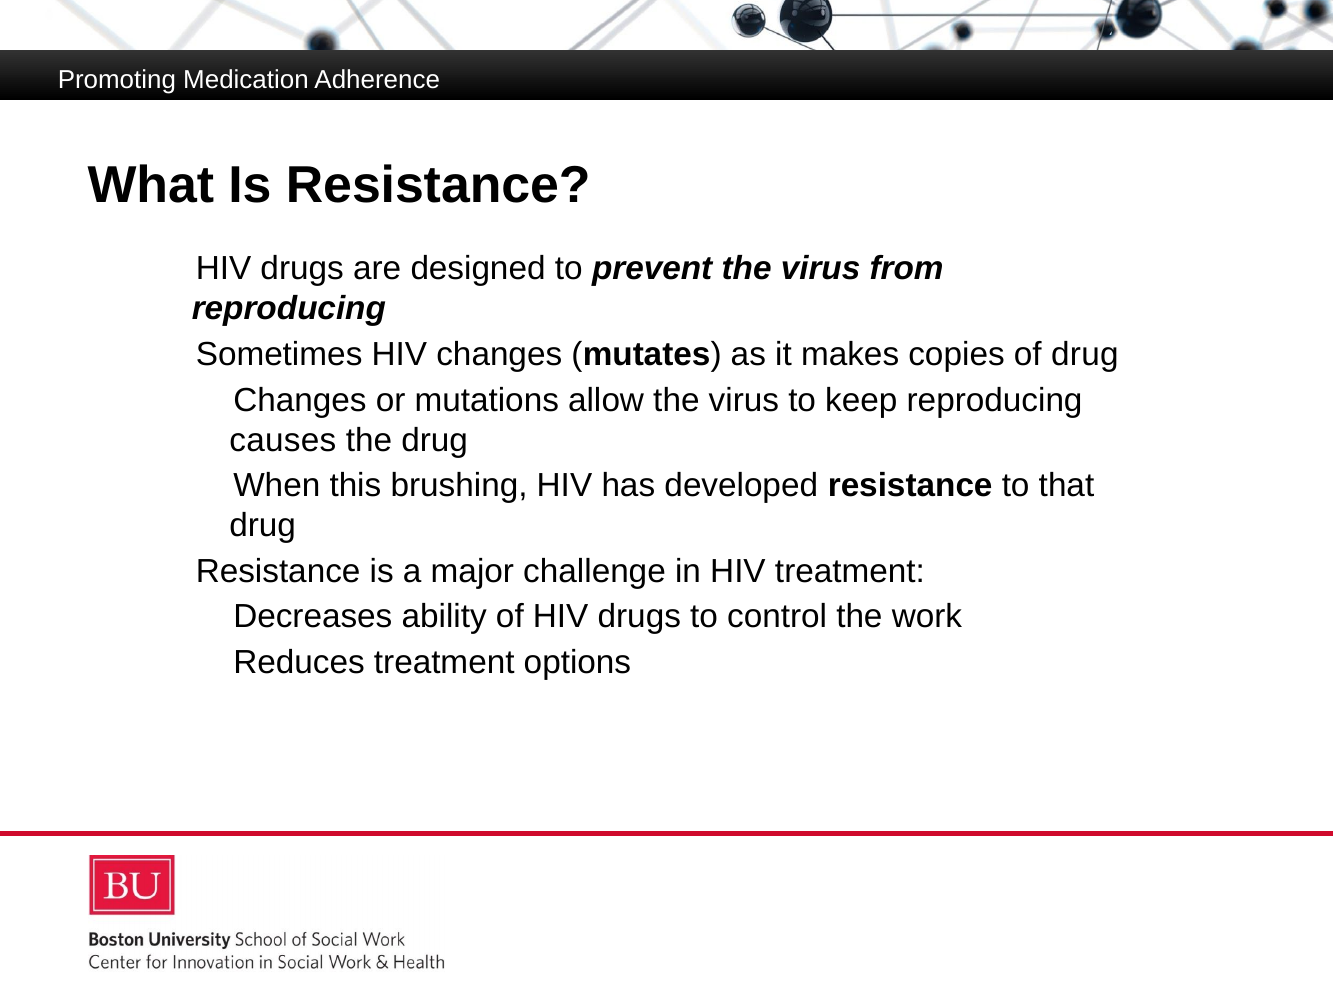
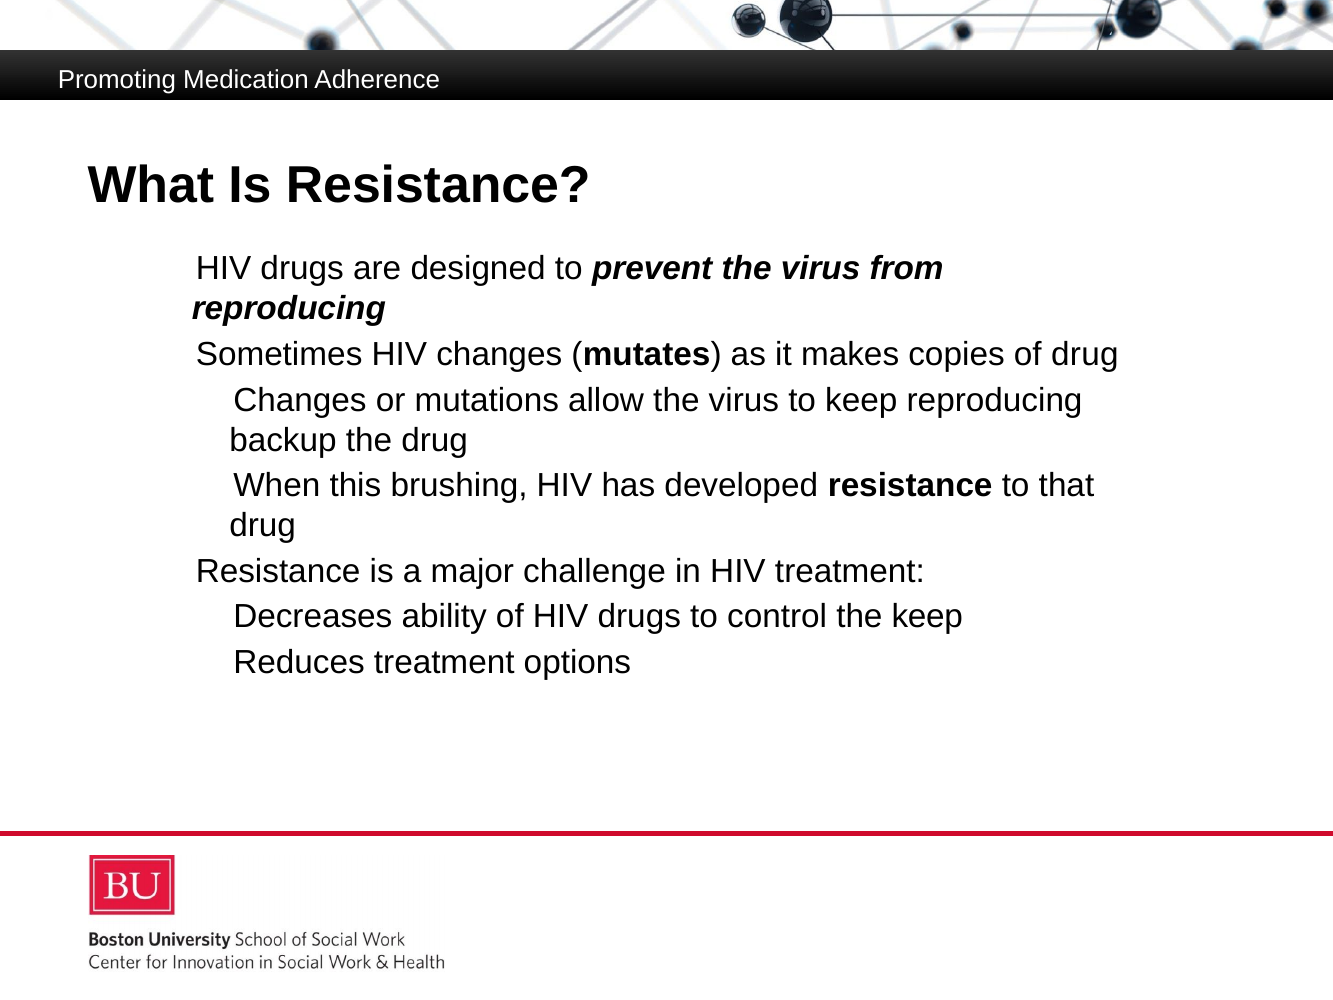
causes: causes -> backup
the work: work -> keep
